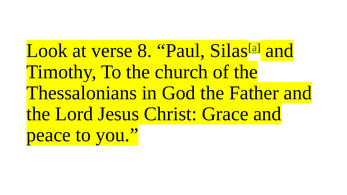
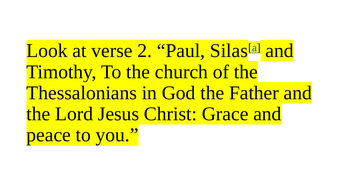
8: 8 -> 2
